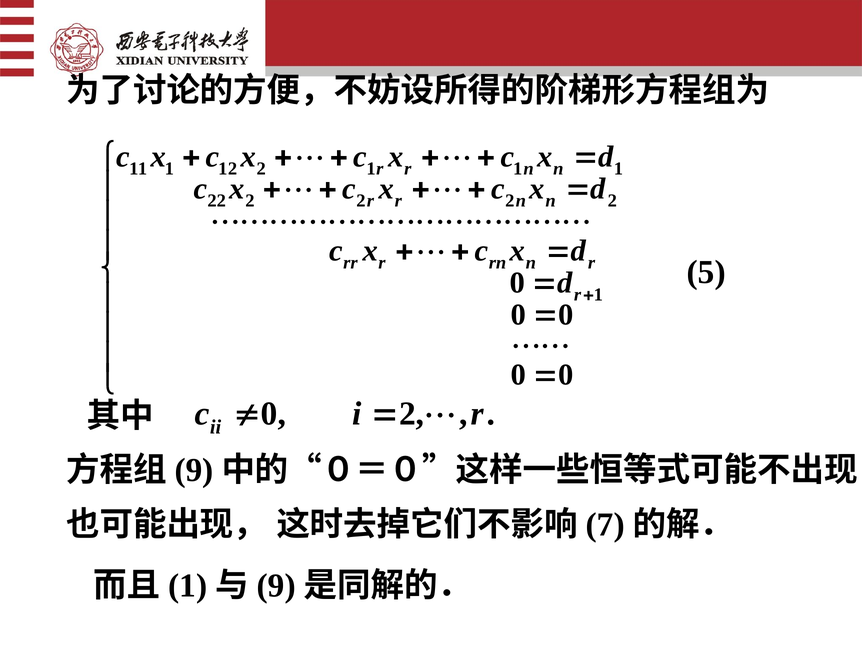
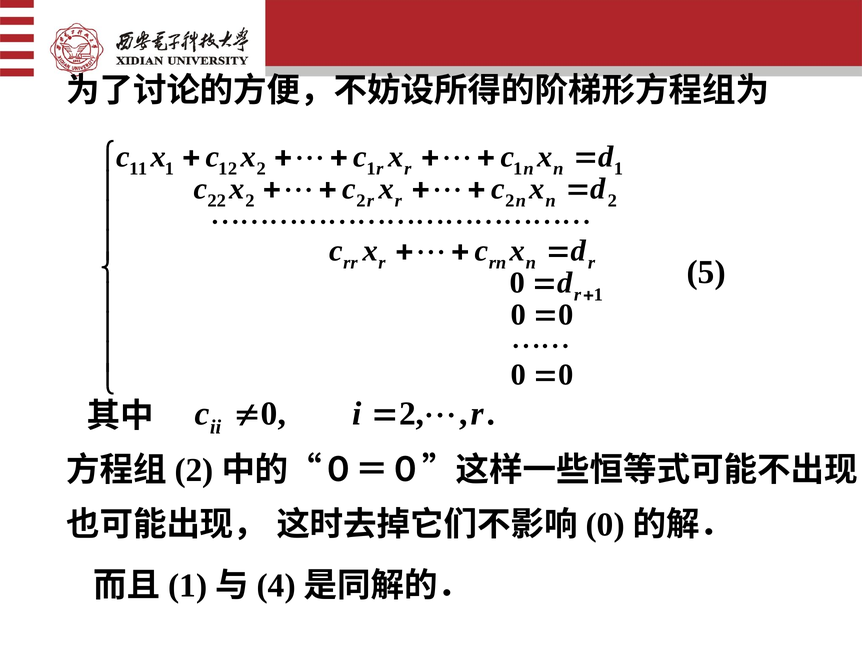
9 at (194, 471): 9 -> 2
7 at (605, 525): 7 -> 0
9 at (276, 586): 9 -> 4
